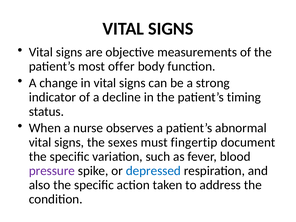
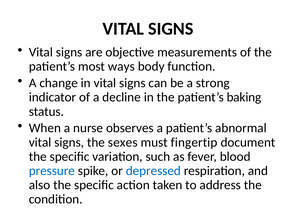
offer: offer -> ways
timing: timing -> baking
pressure colour: purple -> blue
